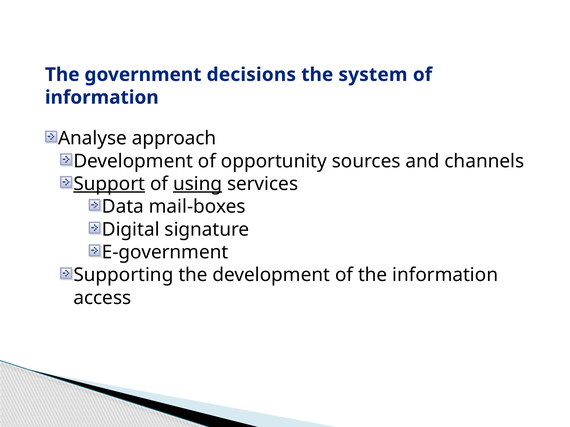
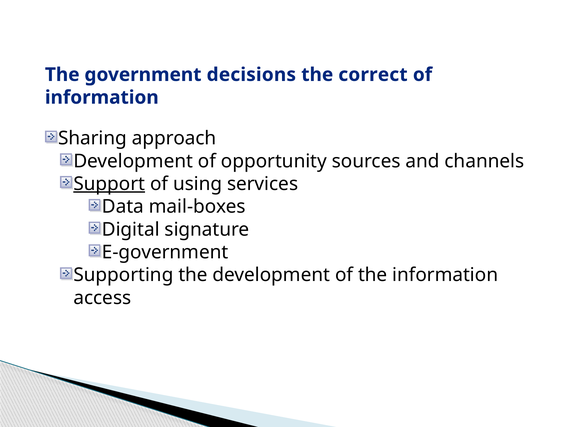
system: system -> correct
Analyse: Analyse -> Sharing
using underline: present -> none
